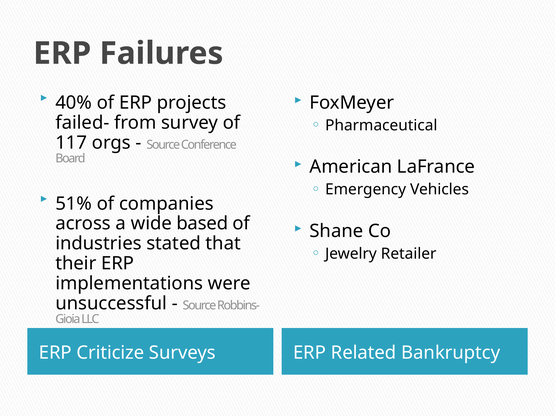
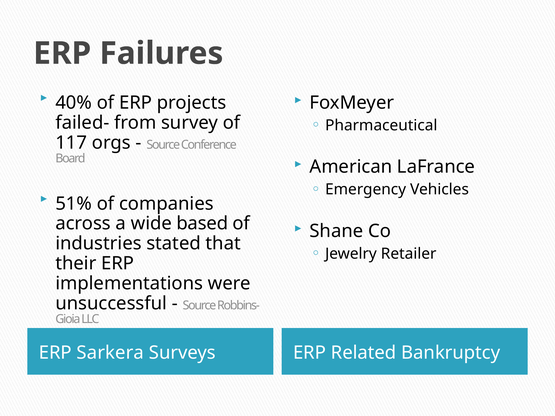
Criticize: Criticize -> Sarkera
